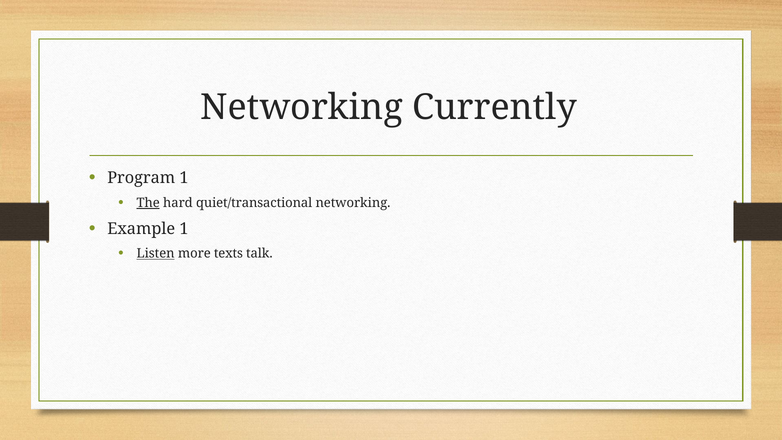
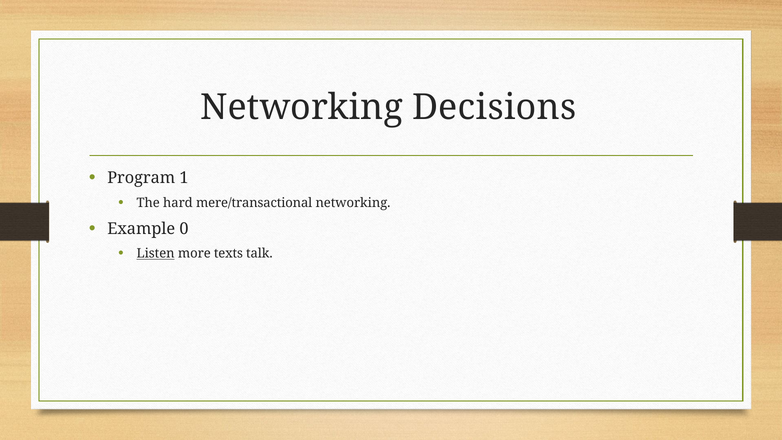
Currently: Currently -> Decisions
The underline: present -> none
quiet/transactional: quiet/transactional -> mere/transactional
Example 1: 1 -> 0
